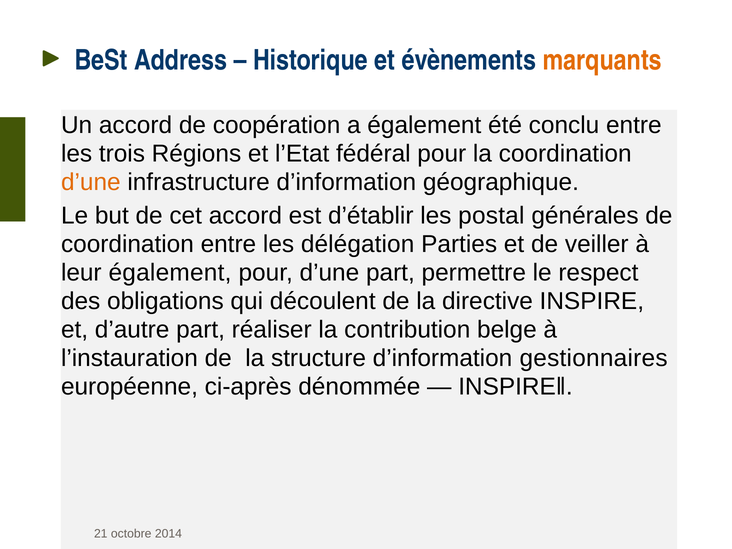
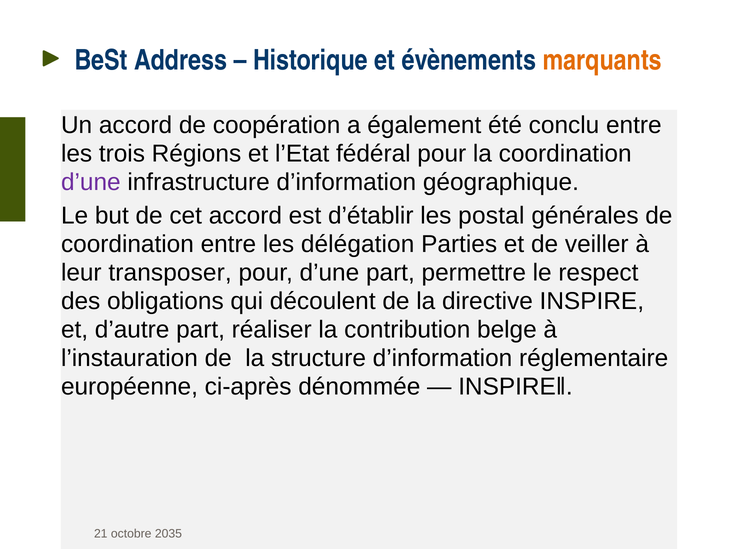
d’une at (91, 182) colour: orange -> purple
leur également: également -> transposer
gestionnaires: gestionnaires -> réglementaire
2014: 2014 -> 2035
